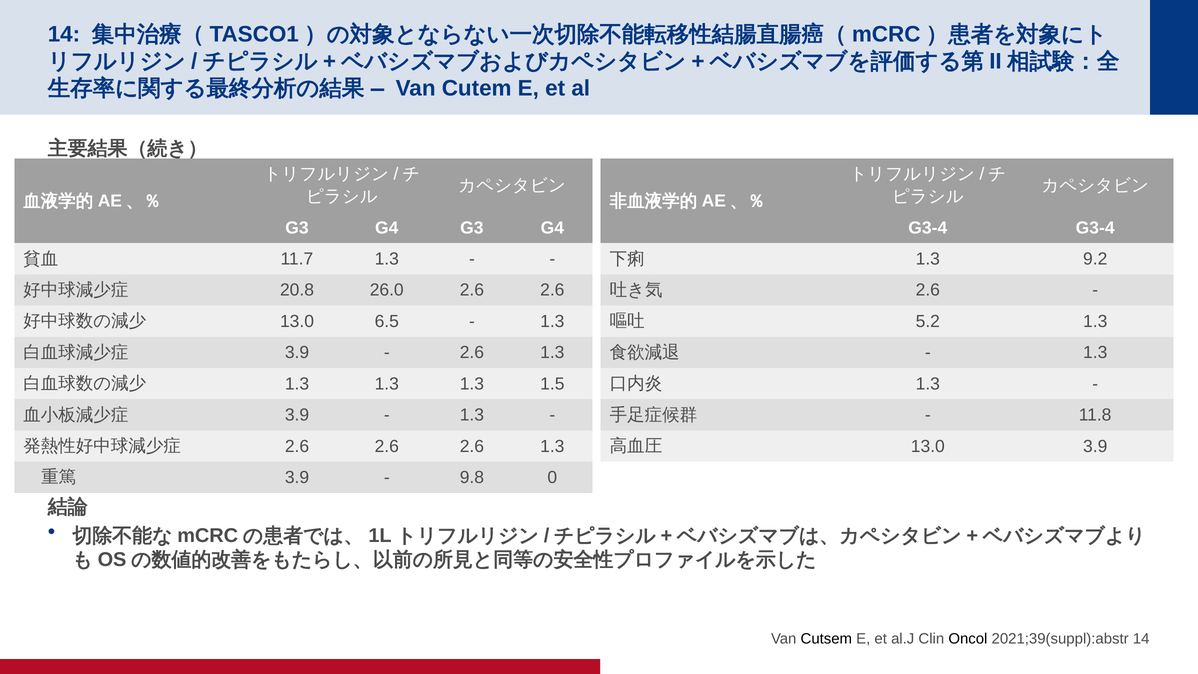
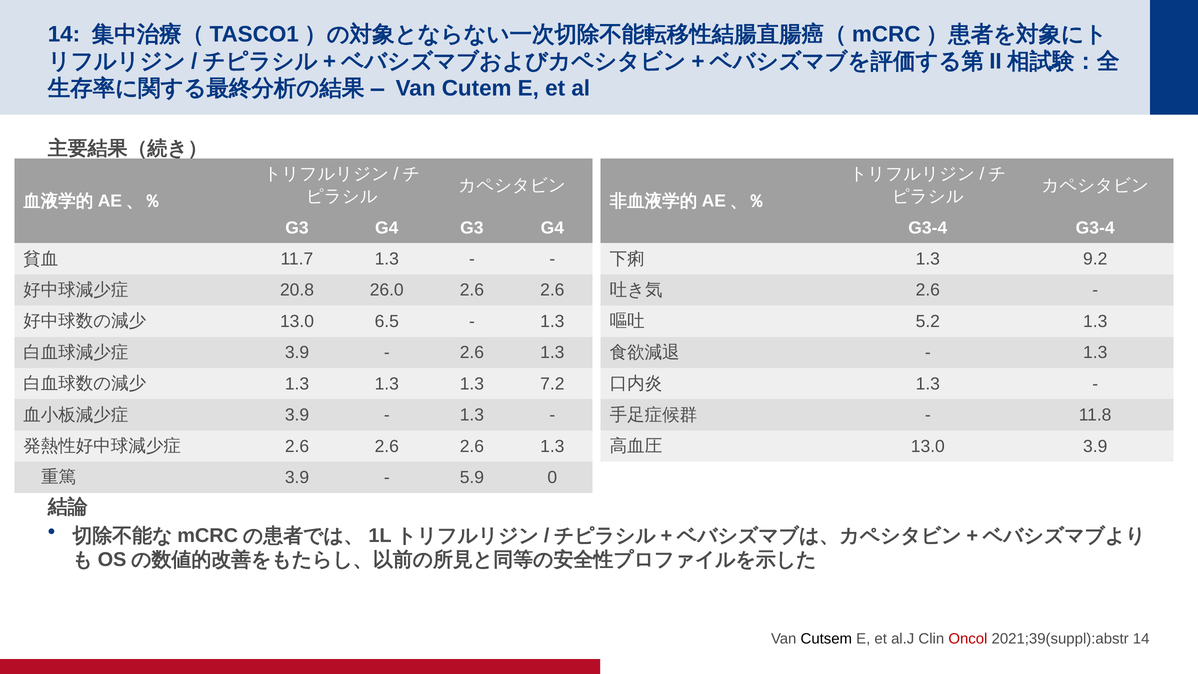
1.5: 1.5 -> 7.2
9.8: 9.8 -> 5.9
Oncol colour: black -> red
